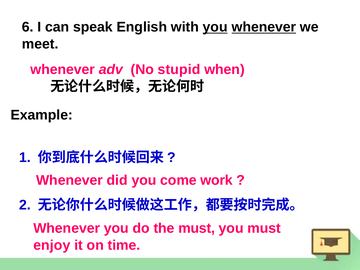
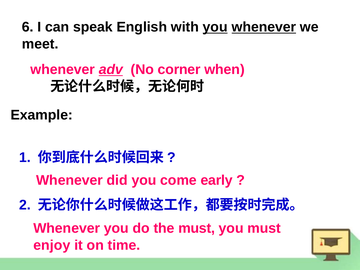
adv underline: none -> present
stupid: stupid -> corner
work: work -> early
